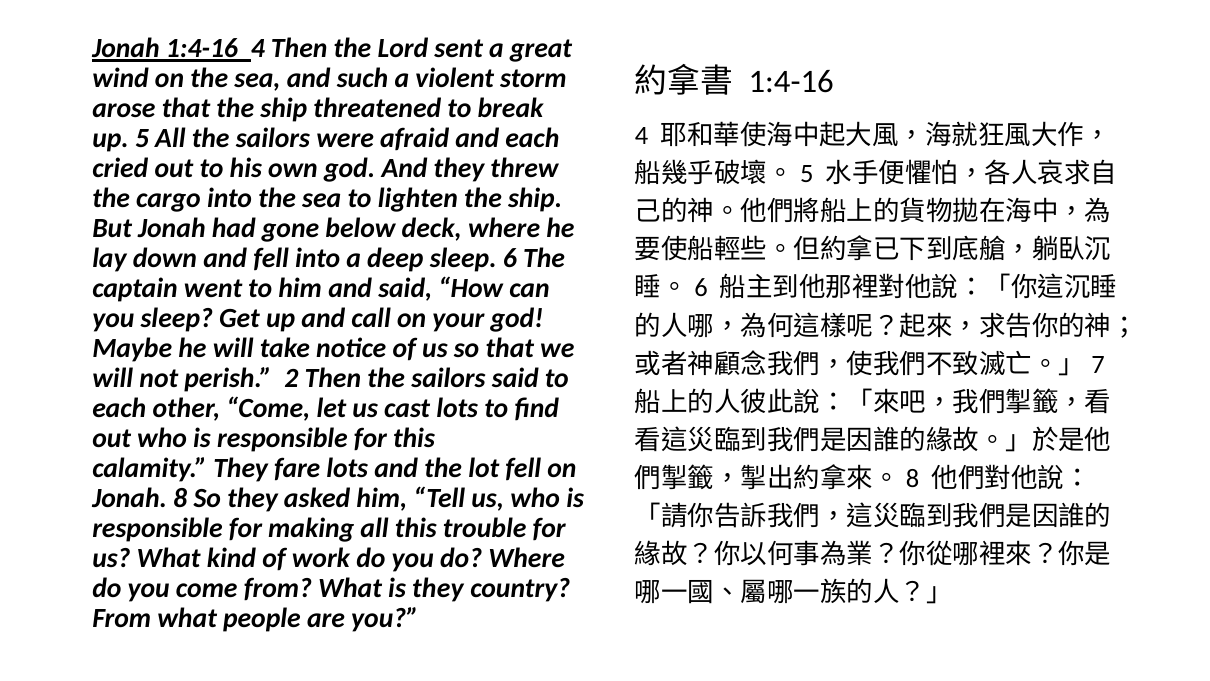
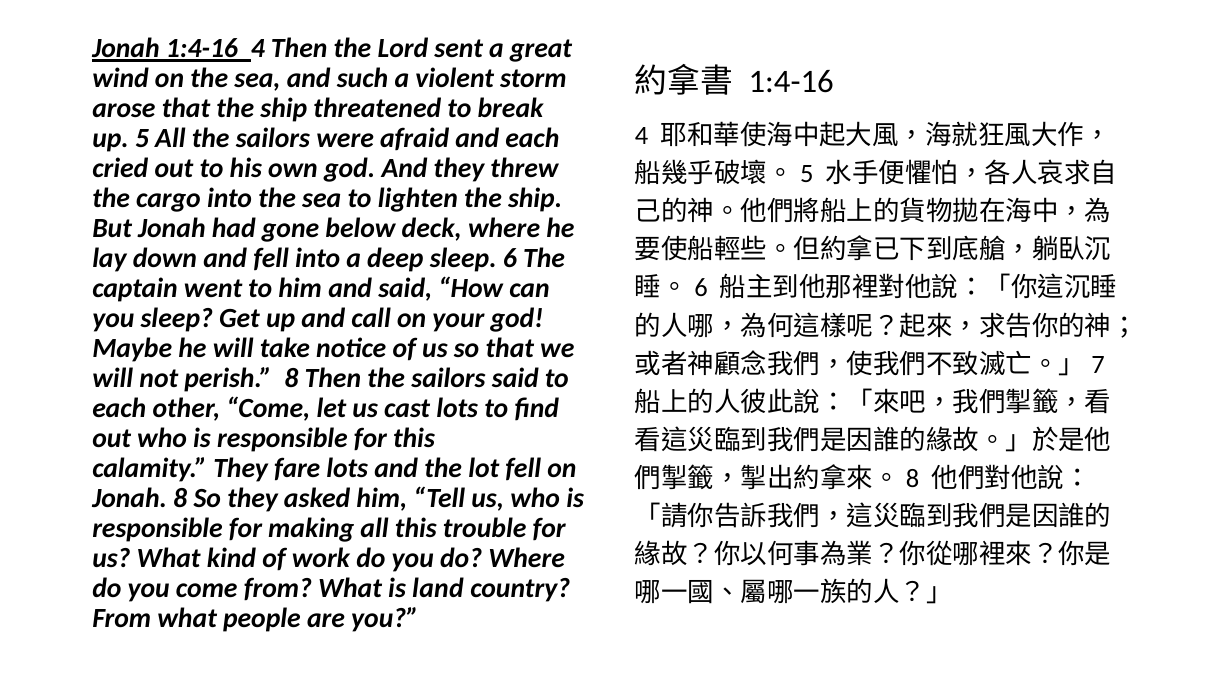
perish 2: 2 -> 8
is they: they -> land
